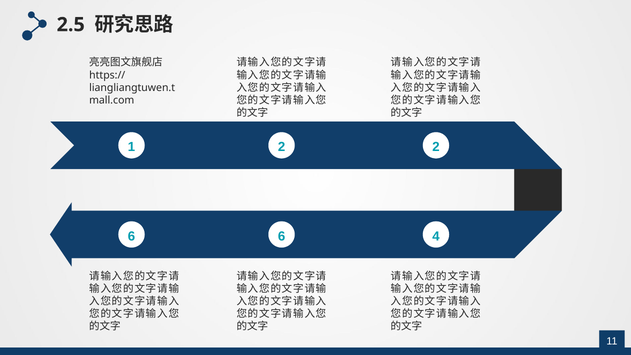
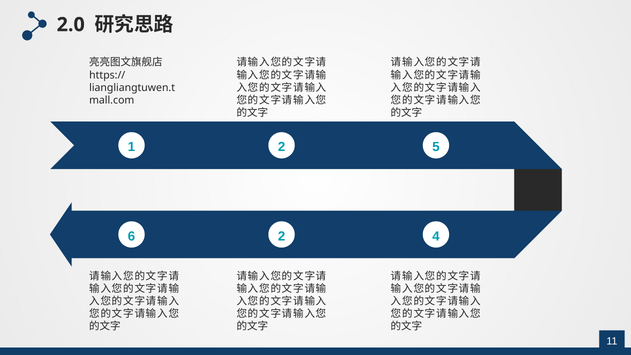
2.5: 2.5 -> 2.0
2 2: 2 -> 5
6 6: 6 -> 2
